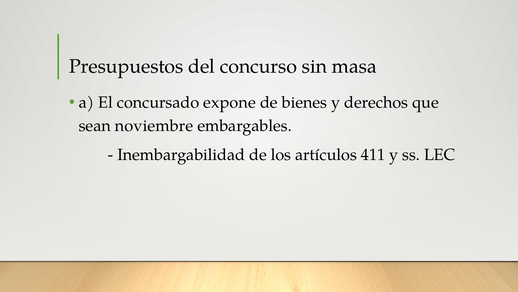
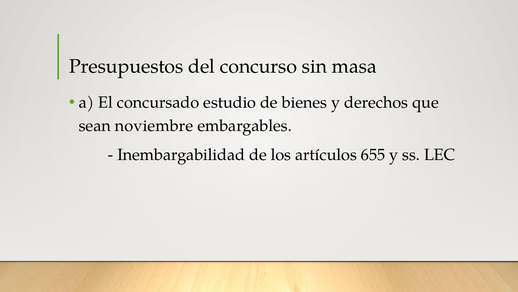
expone: expone -> estudio
411: 411 -> 655
